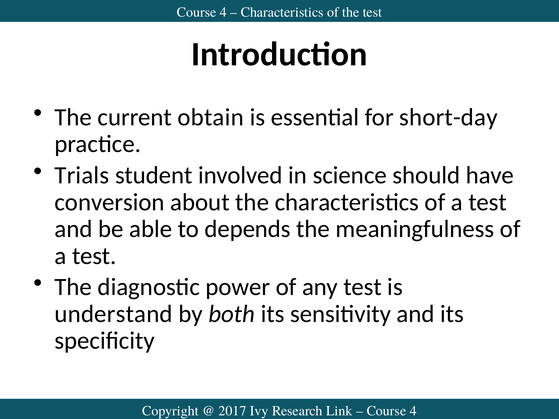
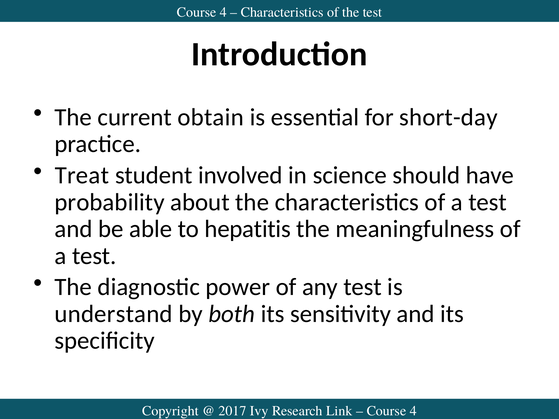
Trials: Trials -> Treat
conversion: conversion -> probability
depends: depends -> hepatitis
